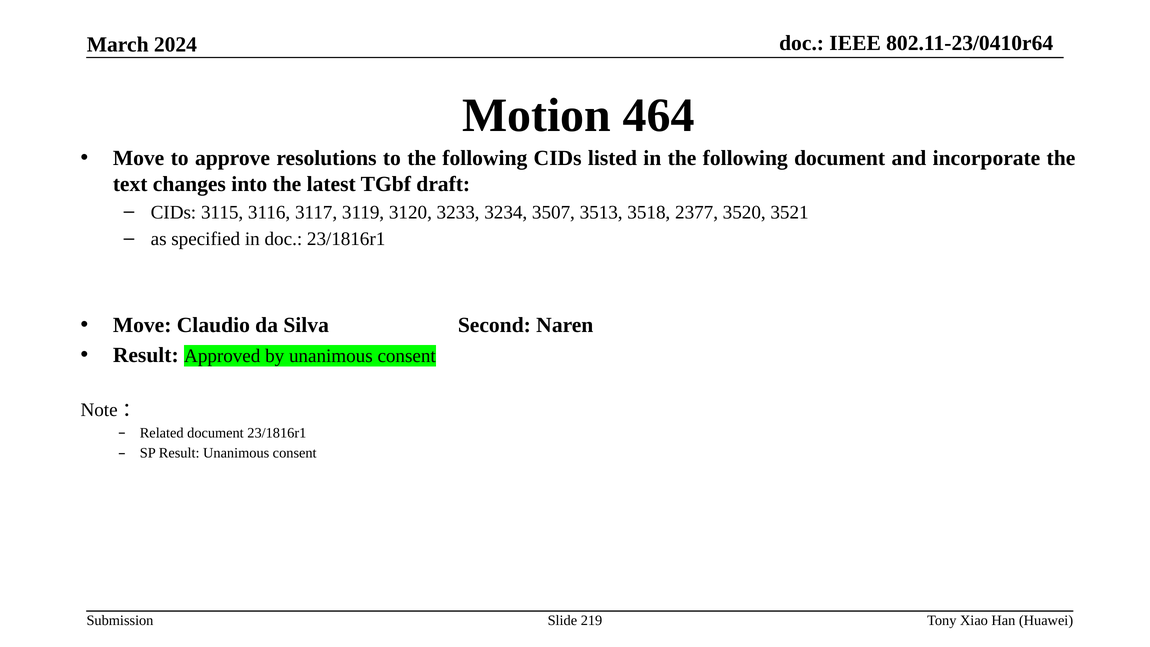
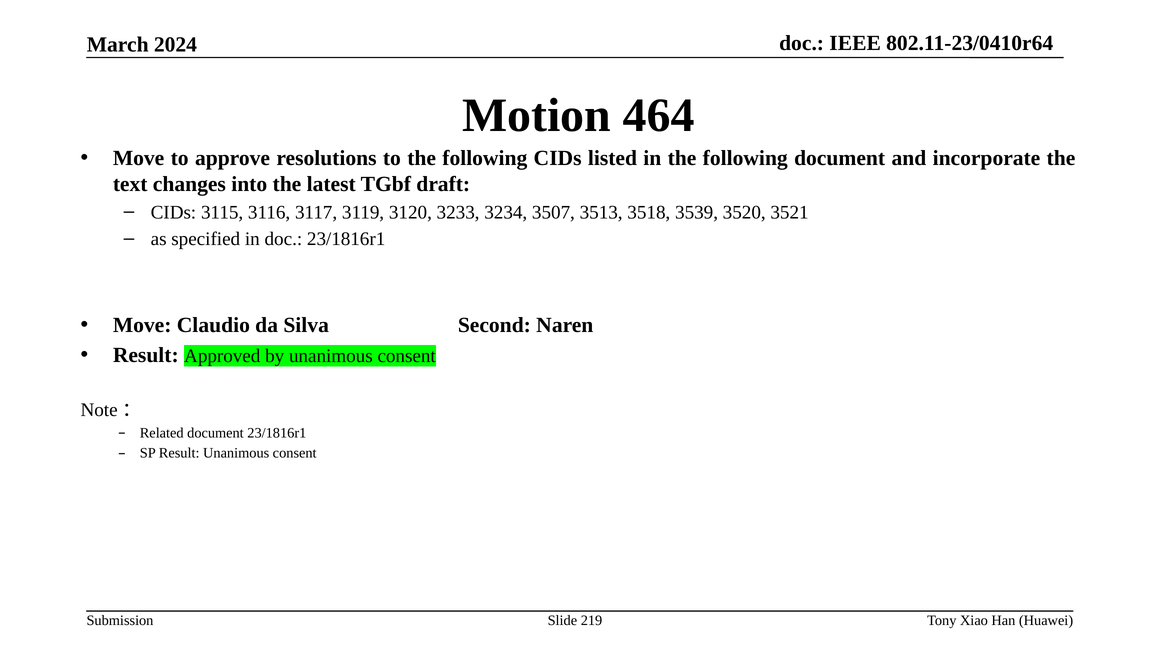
2377: 2377 -> 3539
